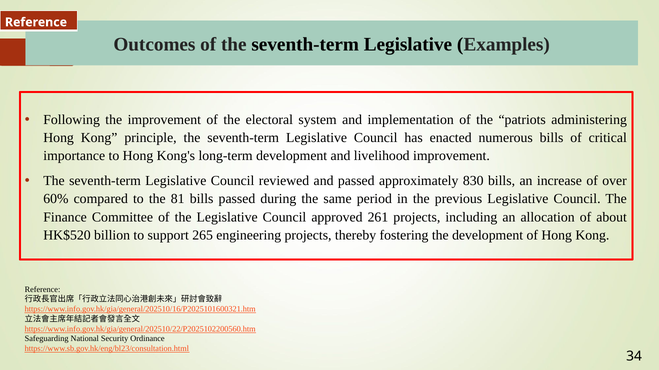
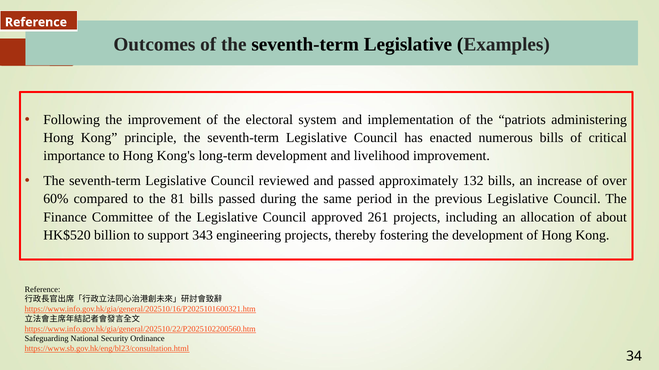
830: 830 -> 132
265: 265 -> 343
